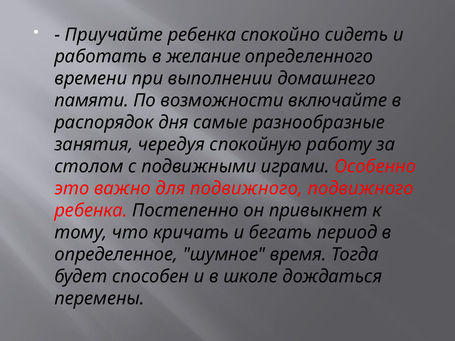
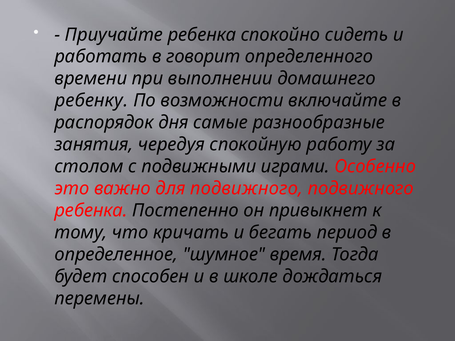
желание: желание -> говорит
памяти: памяти -> ребенку
